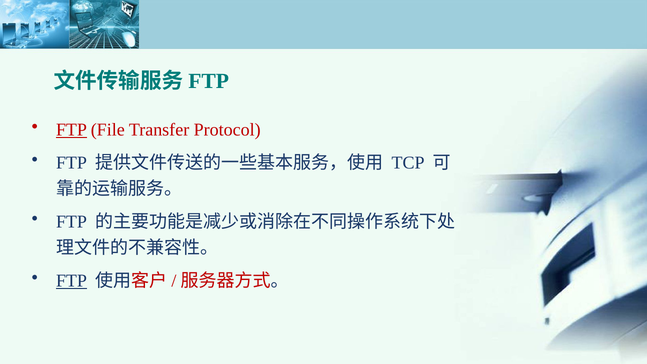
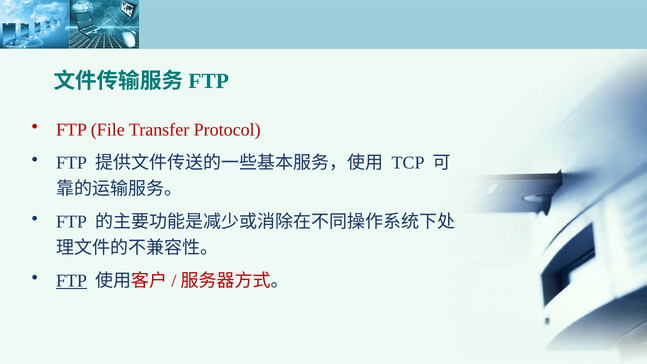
FTP at (71, 130) underline: present -> none
